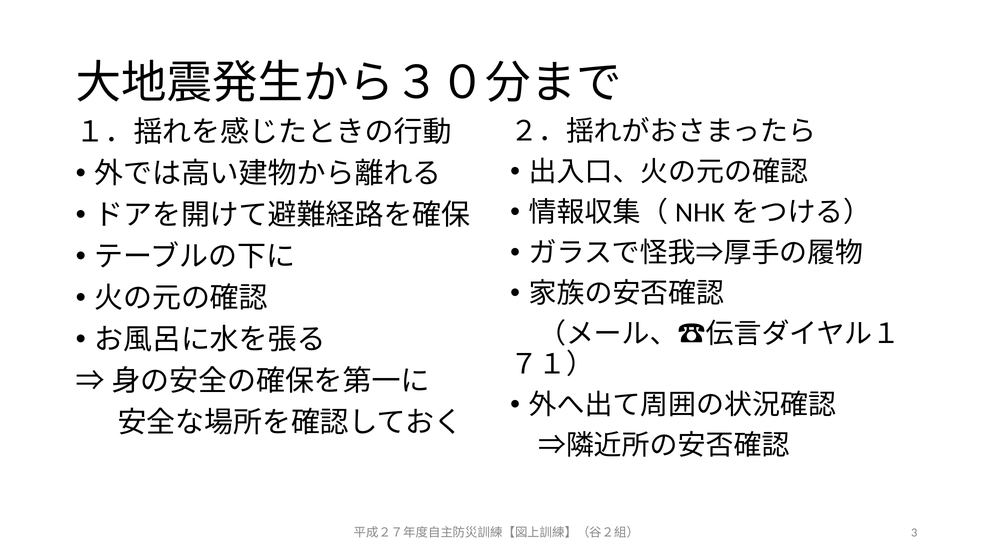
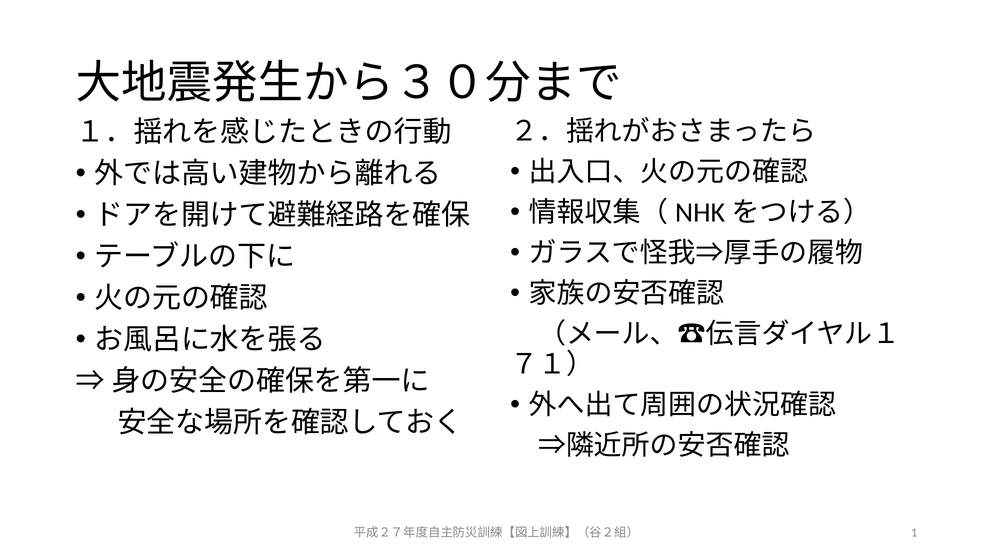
3: 3 -> 1
